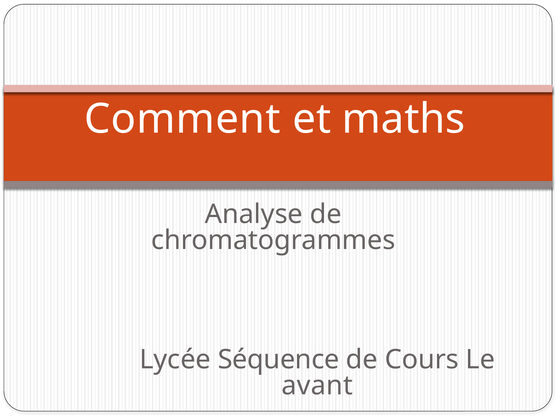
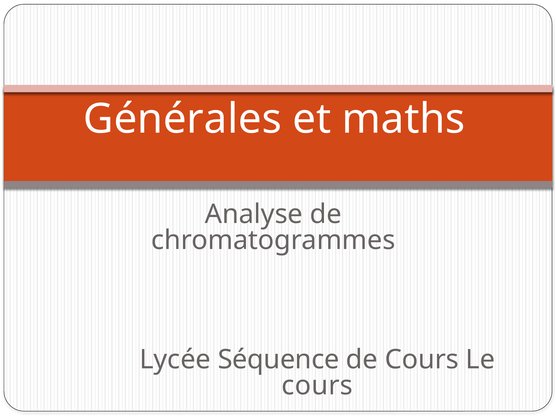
Comment: Comment -> Générales
avant at (317, 386): avant -> cours
